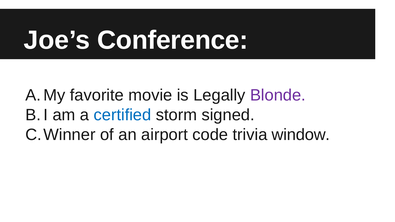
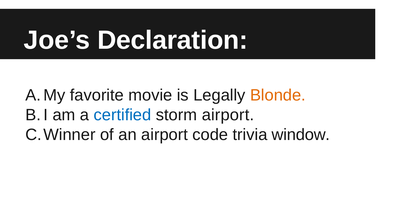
Conference: Conference -> Declaration
Blonde colour: purple -> orange
storm signed: signed -> airport
